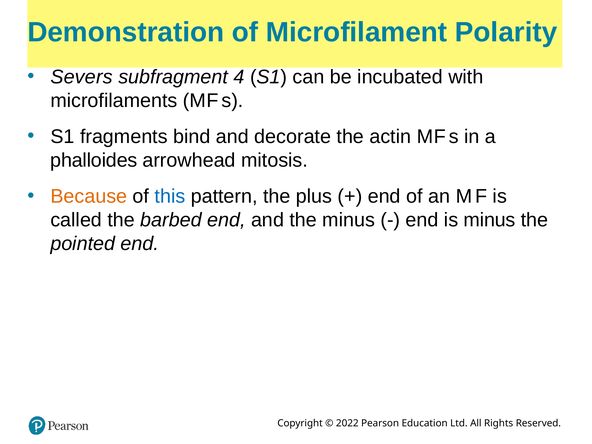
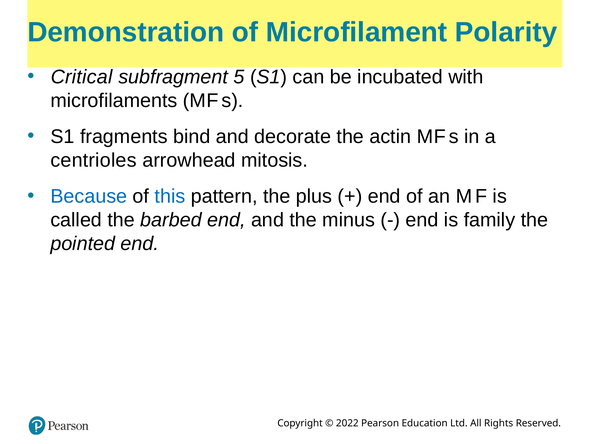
Severs: Severs -> Critical
4: 4 -> 5
phalloides: phalloides -> centrioles
Because colour: orange -> blue
is minus: minus -> family
